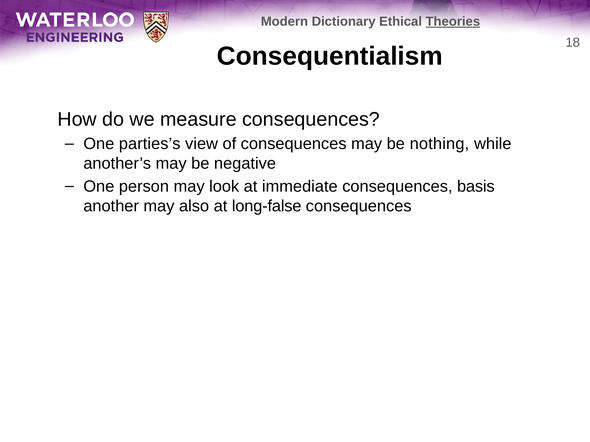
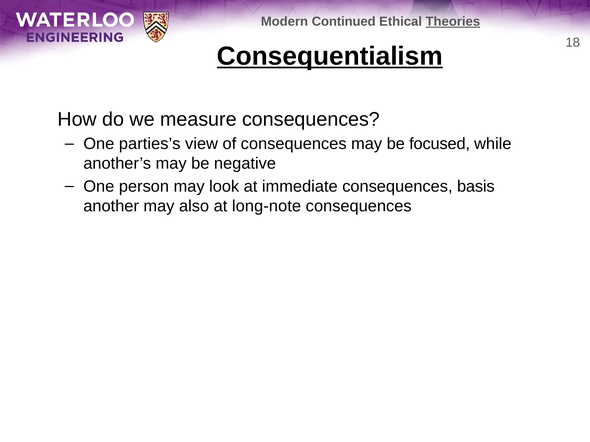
Dictionary: Dictionary -> Continued
Consequentialism underline: none -> present
nothing: nothing -> focused
long-false: long-false -> long-note
